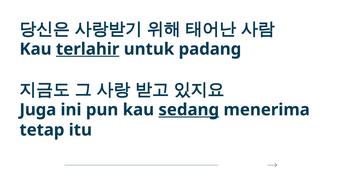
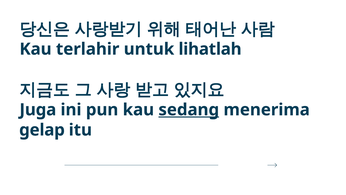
terlahir underline: present -> none
padang: padang -> lihatlah
tetap: tetap -> gelap
